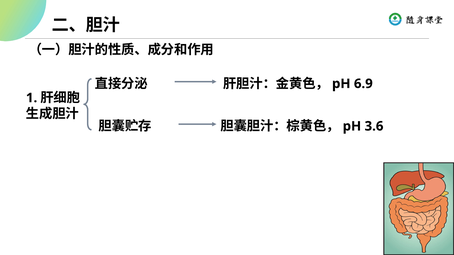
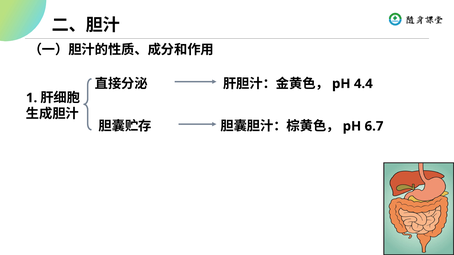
6.9: 6.9 -> 4.4
3.6: 3.6 -> 6.7
